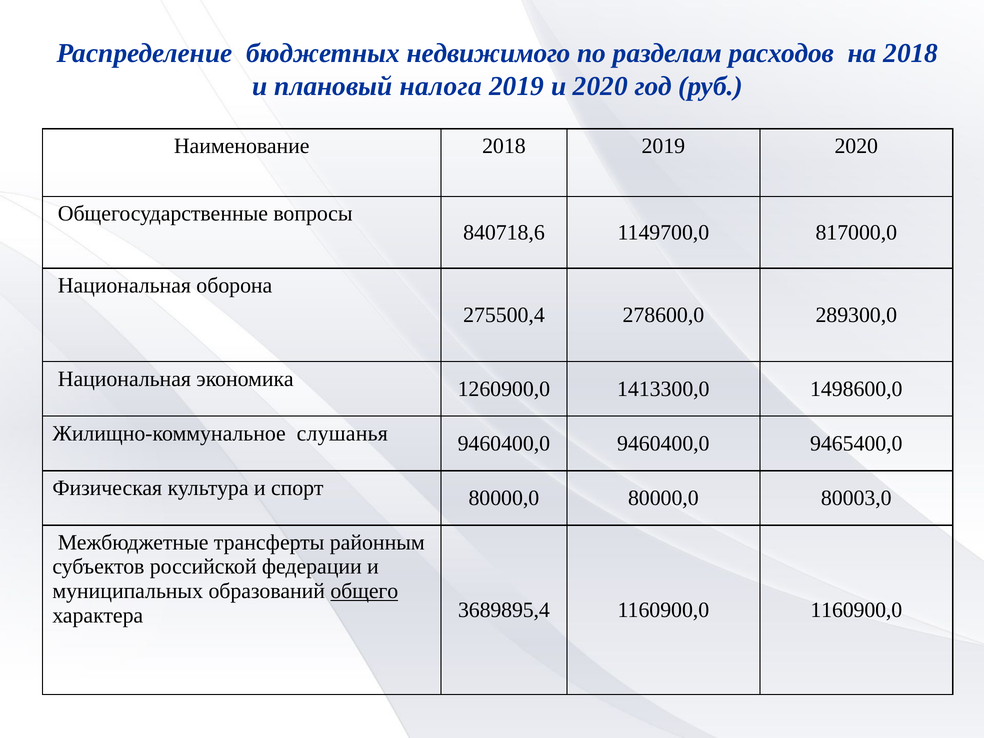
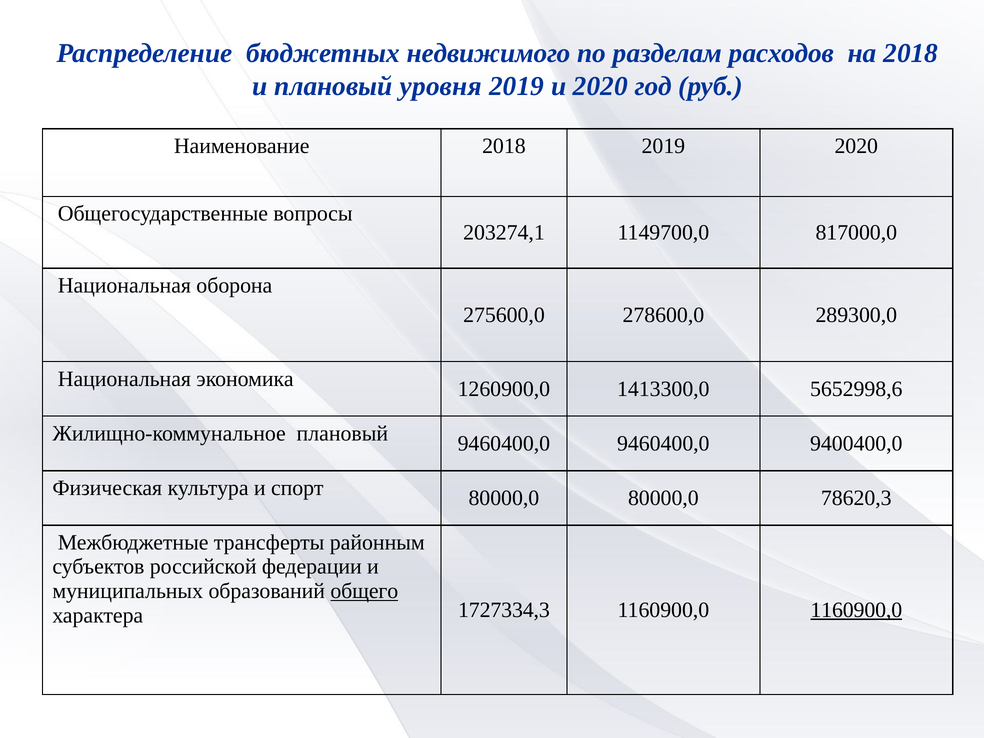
налога: налога -> уровня
840718,6: 840718,6 -> 203274,1
275500,4: 275500,4 -> 275600,0
1498600,0: 1498600,0 -> 5652998,6
Жилищно-коммунальное слушанья: слушанья -> плановый
9465400,0: 9465400,0 -> 9400400,0
80003,0: 80003,0 -> 78620,3
3689895,4: 3689895,4 -> 1727334,3
1160900,0 at (856, 610) underline: none -> present
